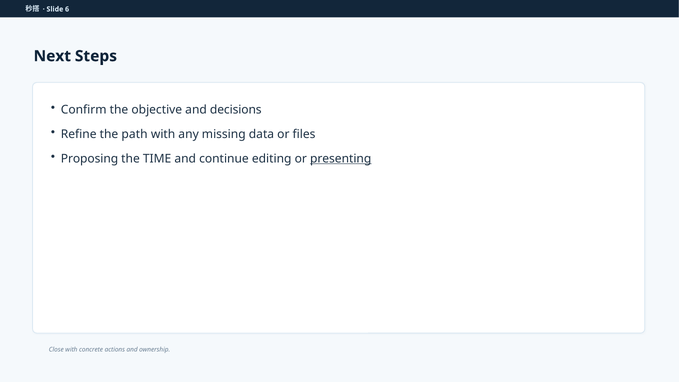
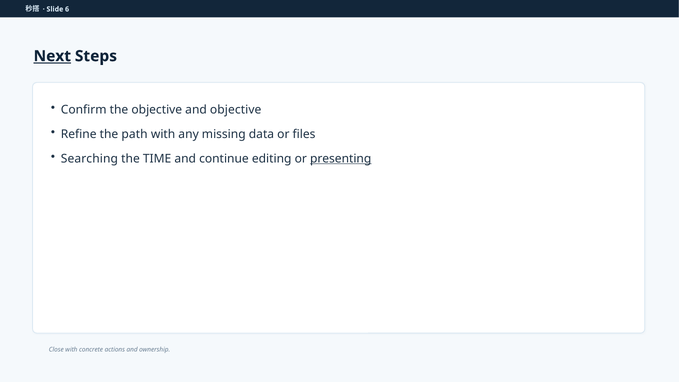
Next underline: none -> present
and decisions: decisions -> objective
Proposing: Proposing -> Searching
